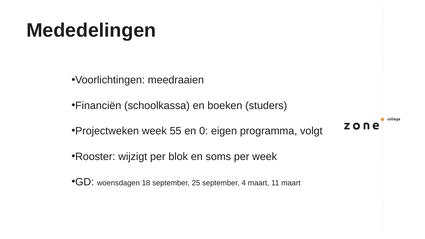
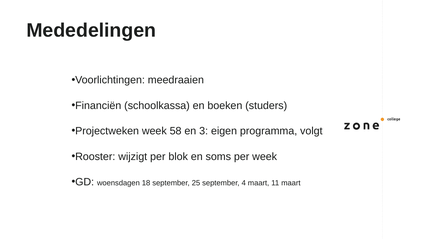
55: 55 -> 58
0: 0 -> 3
